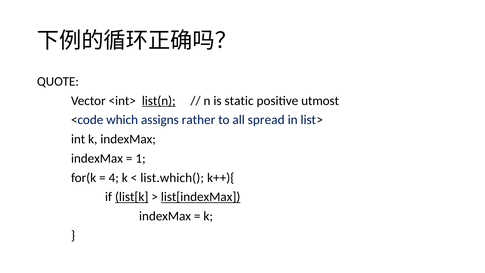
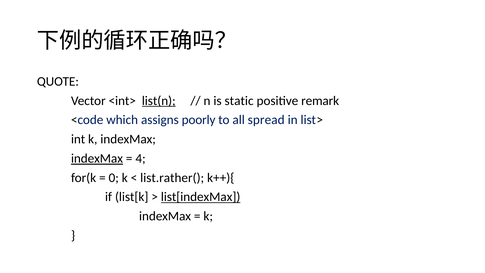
utmost: utmost -> remark
rather: rather -> poorly
indexMax at (97, 158) underline: none -> present
1: 1 -> 4
4: 4 -> 0
list.which(: list.which( -> list.rather(
list[k underline: present -> none
